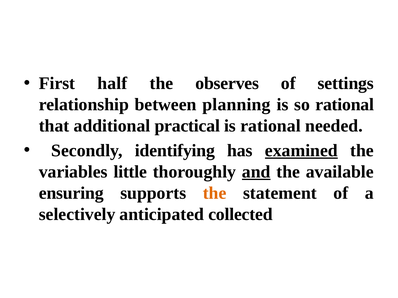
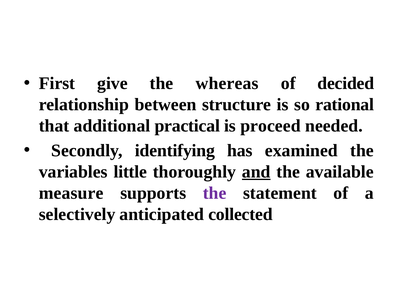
half: half -> give
observes: observes -> whereas
settings: settings -> decided
planning: planning -> structure
is rational: rational -> proceed
examined underline: present -> none
ensuring: ensuring -> measure
the at (215, 193) colour: orange -> purple
